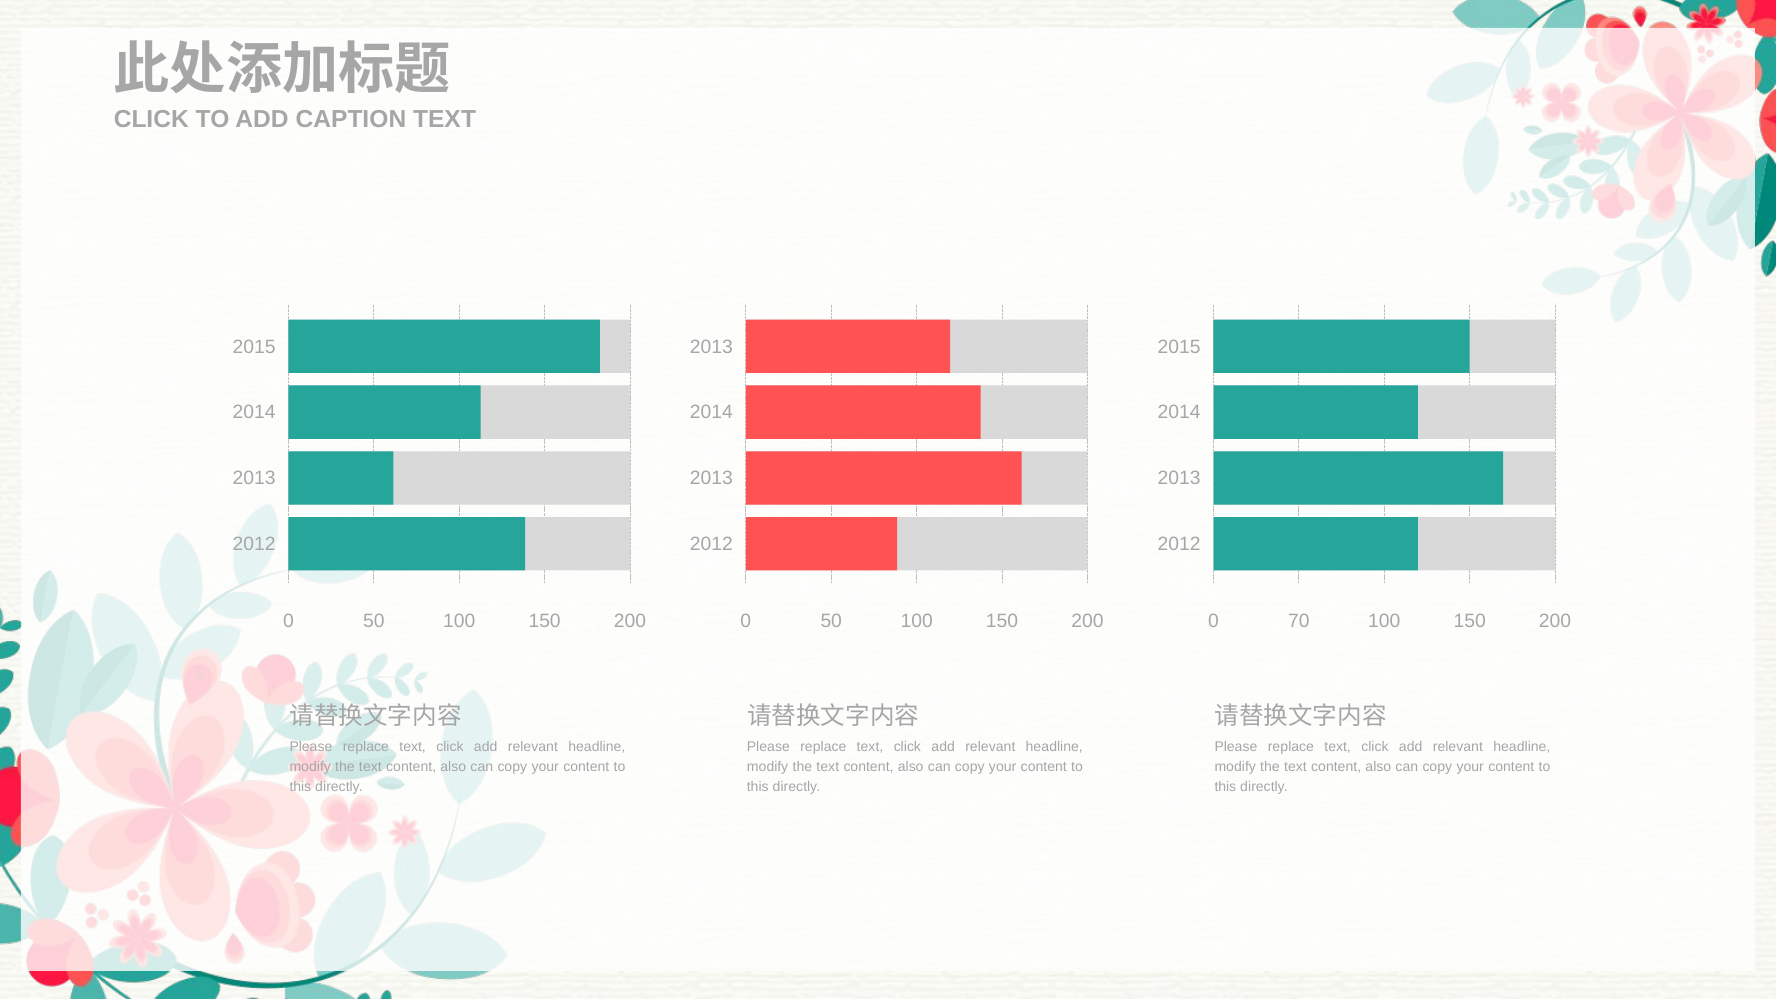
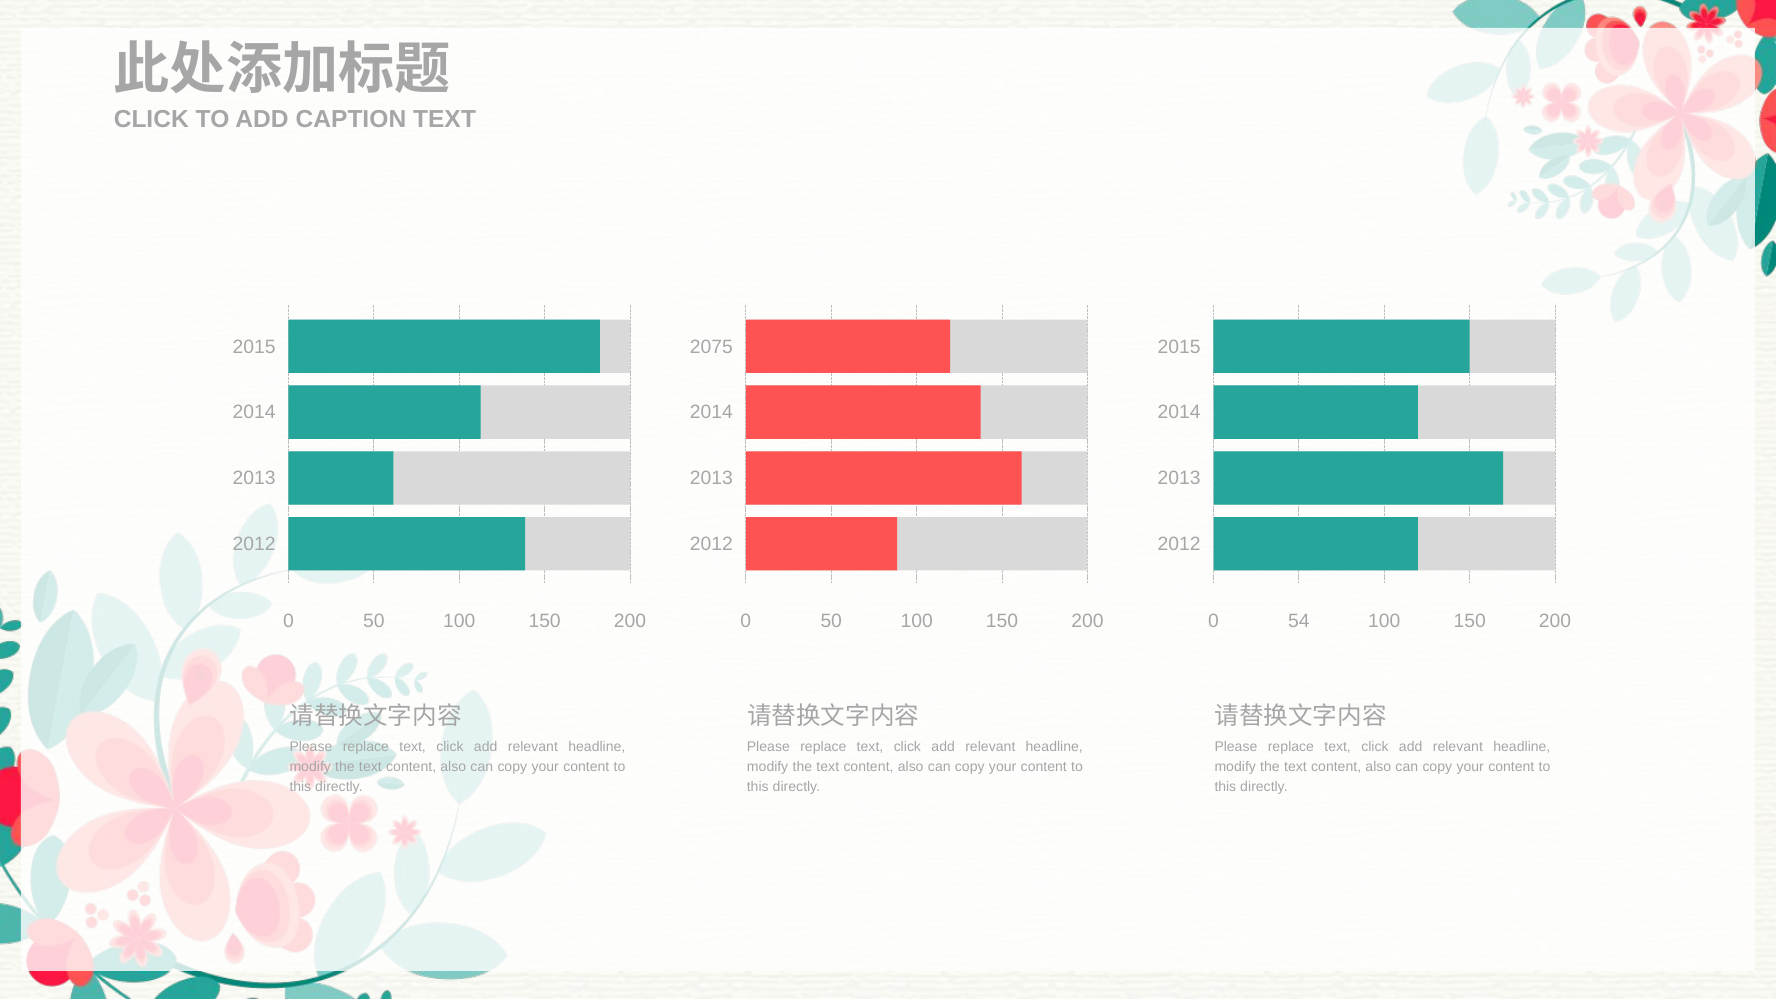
2013 at (711, 347): 2013 -> 2075
70: 70 -> 54
